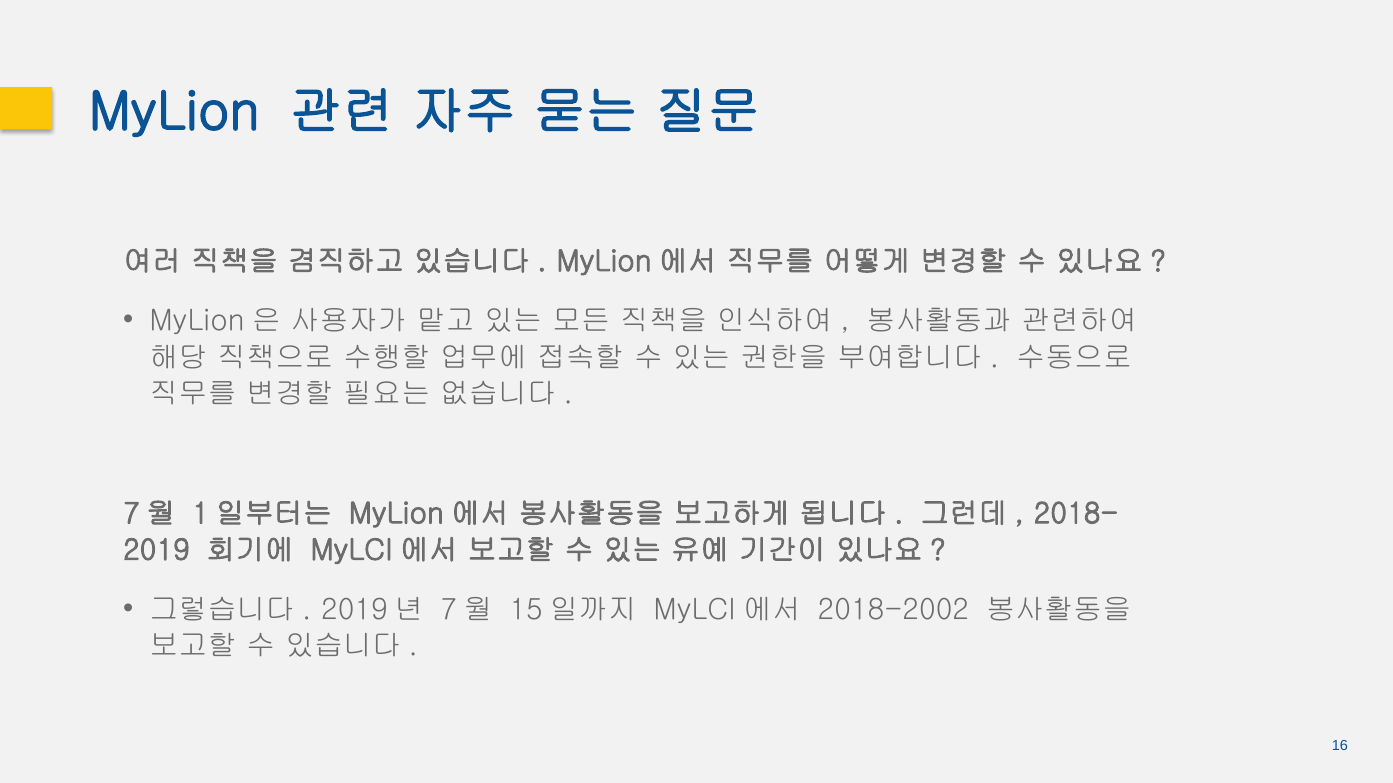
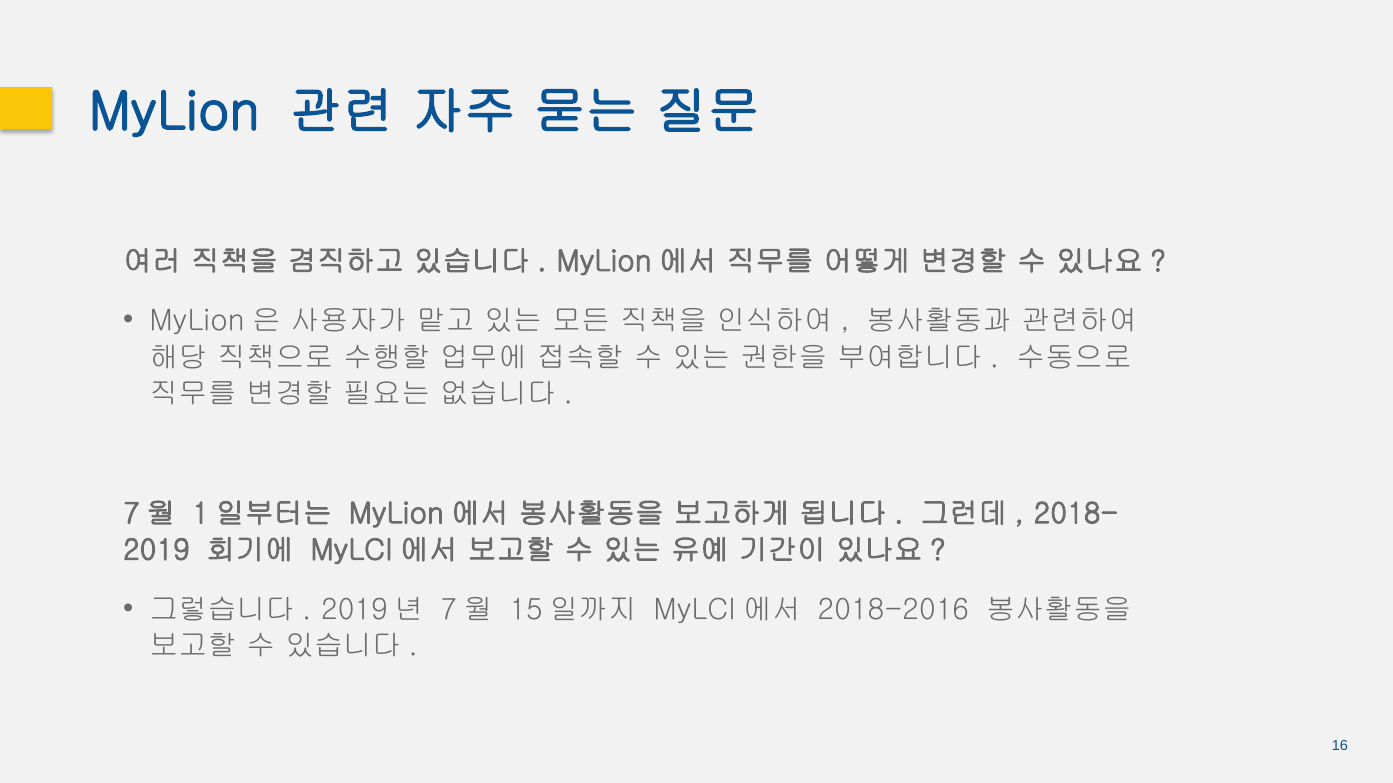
2018-2002: 2018-2002 -> 2018-2016
